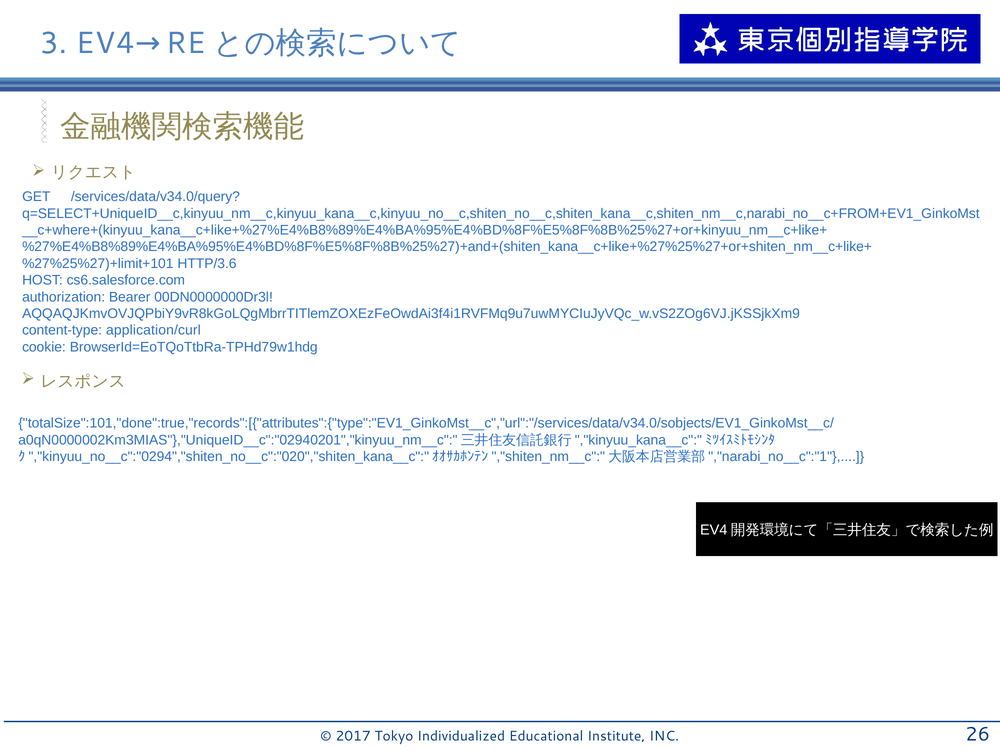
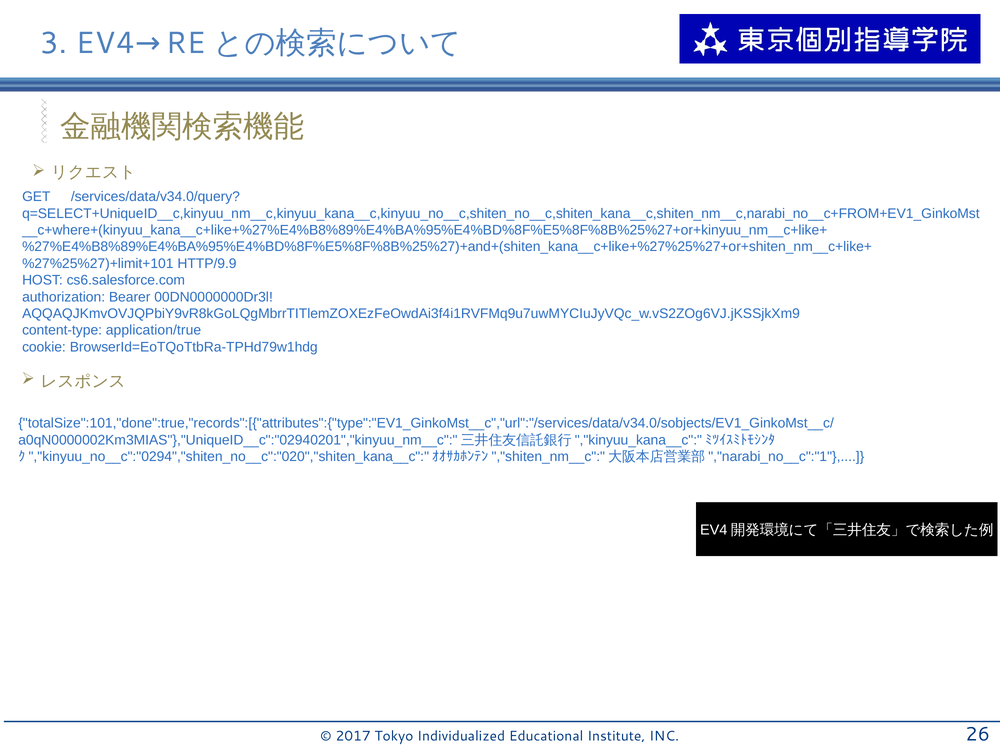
HTTP/3.6: HTTP/3.6 -> HTTP/9.9
application/curl: application/curl -> application/true
